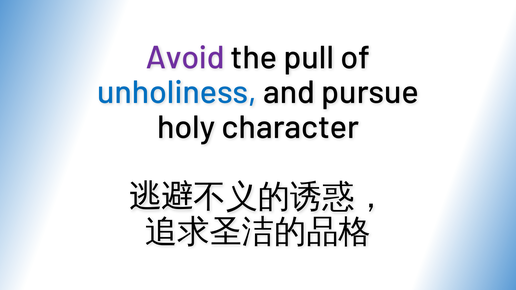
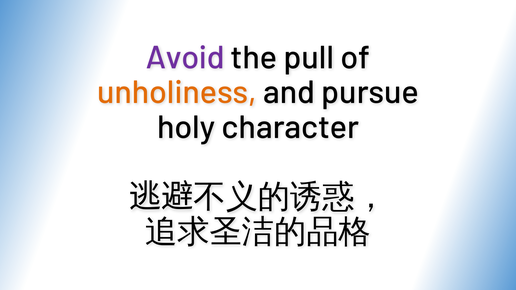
unholiness colour: blue -> orange
